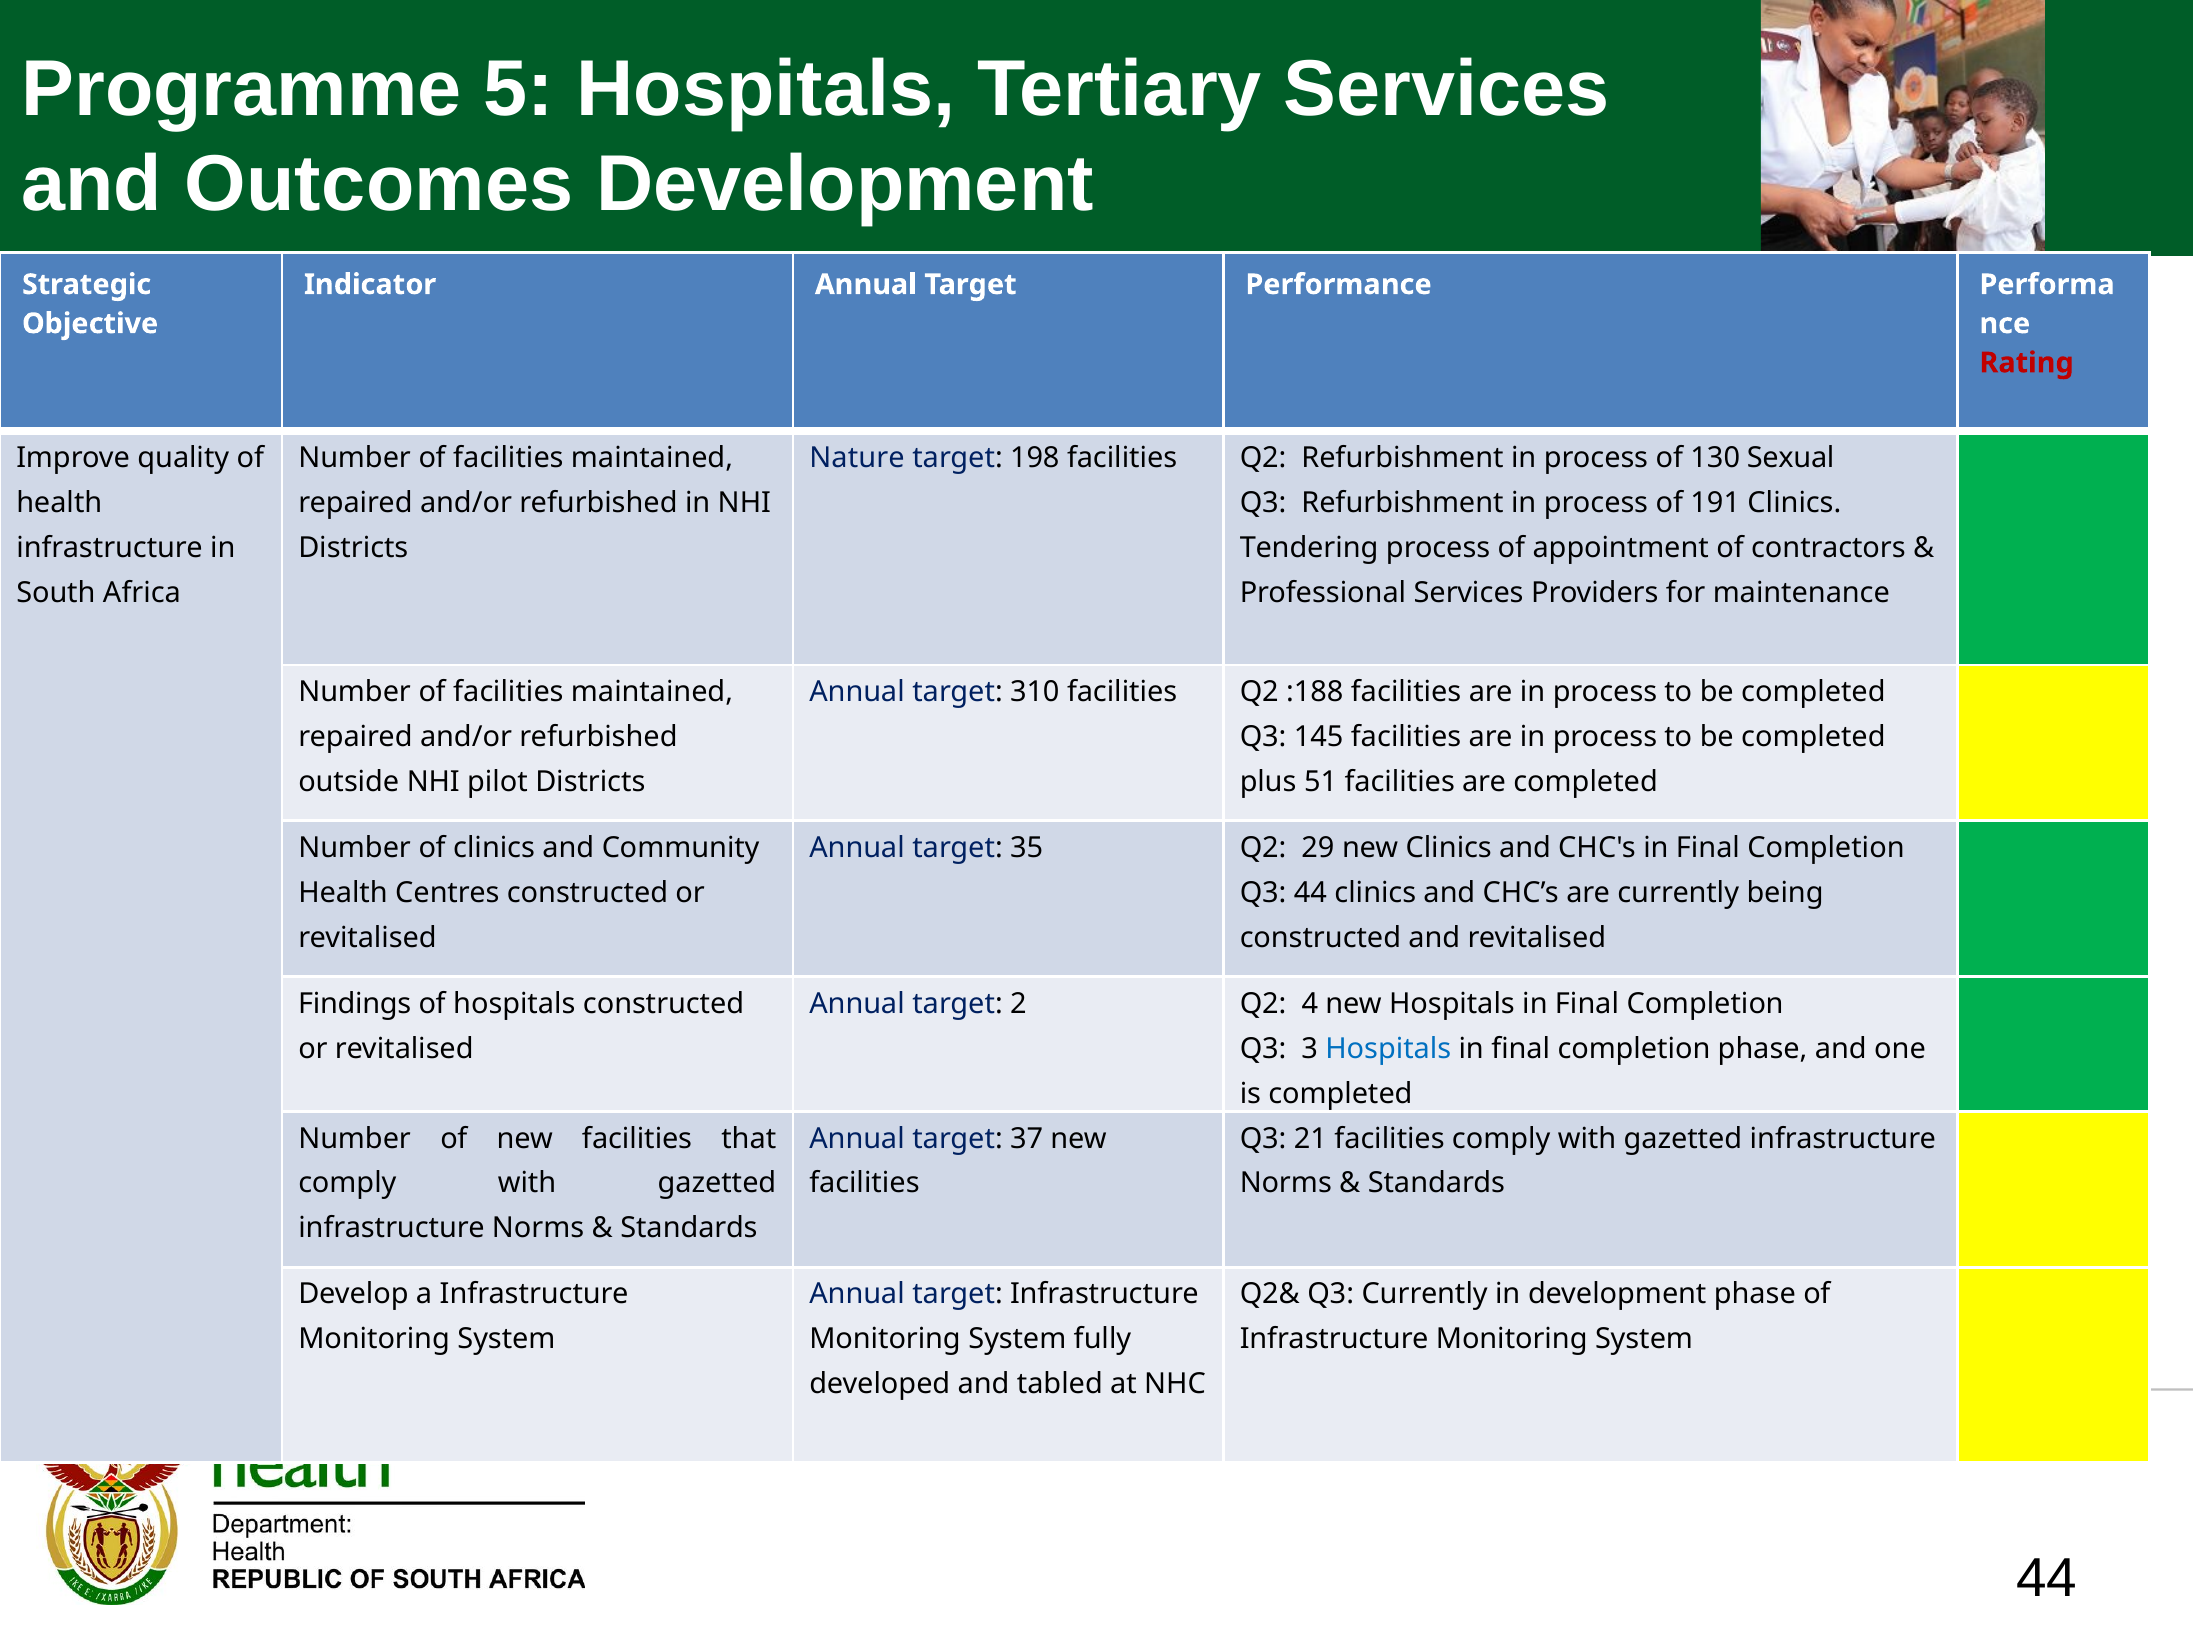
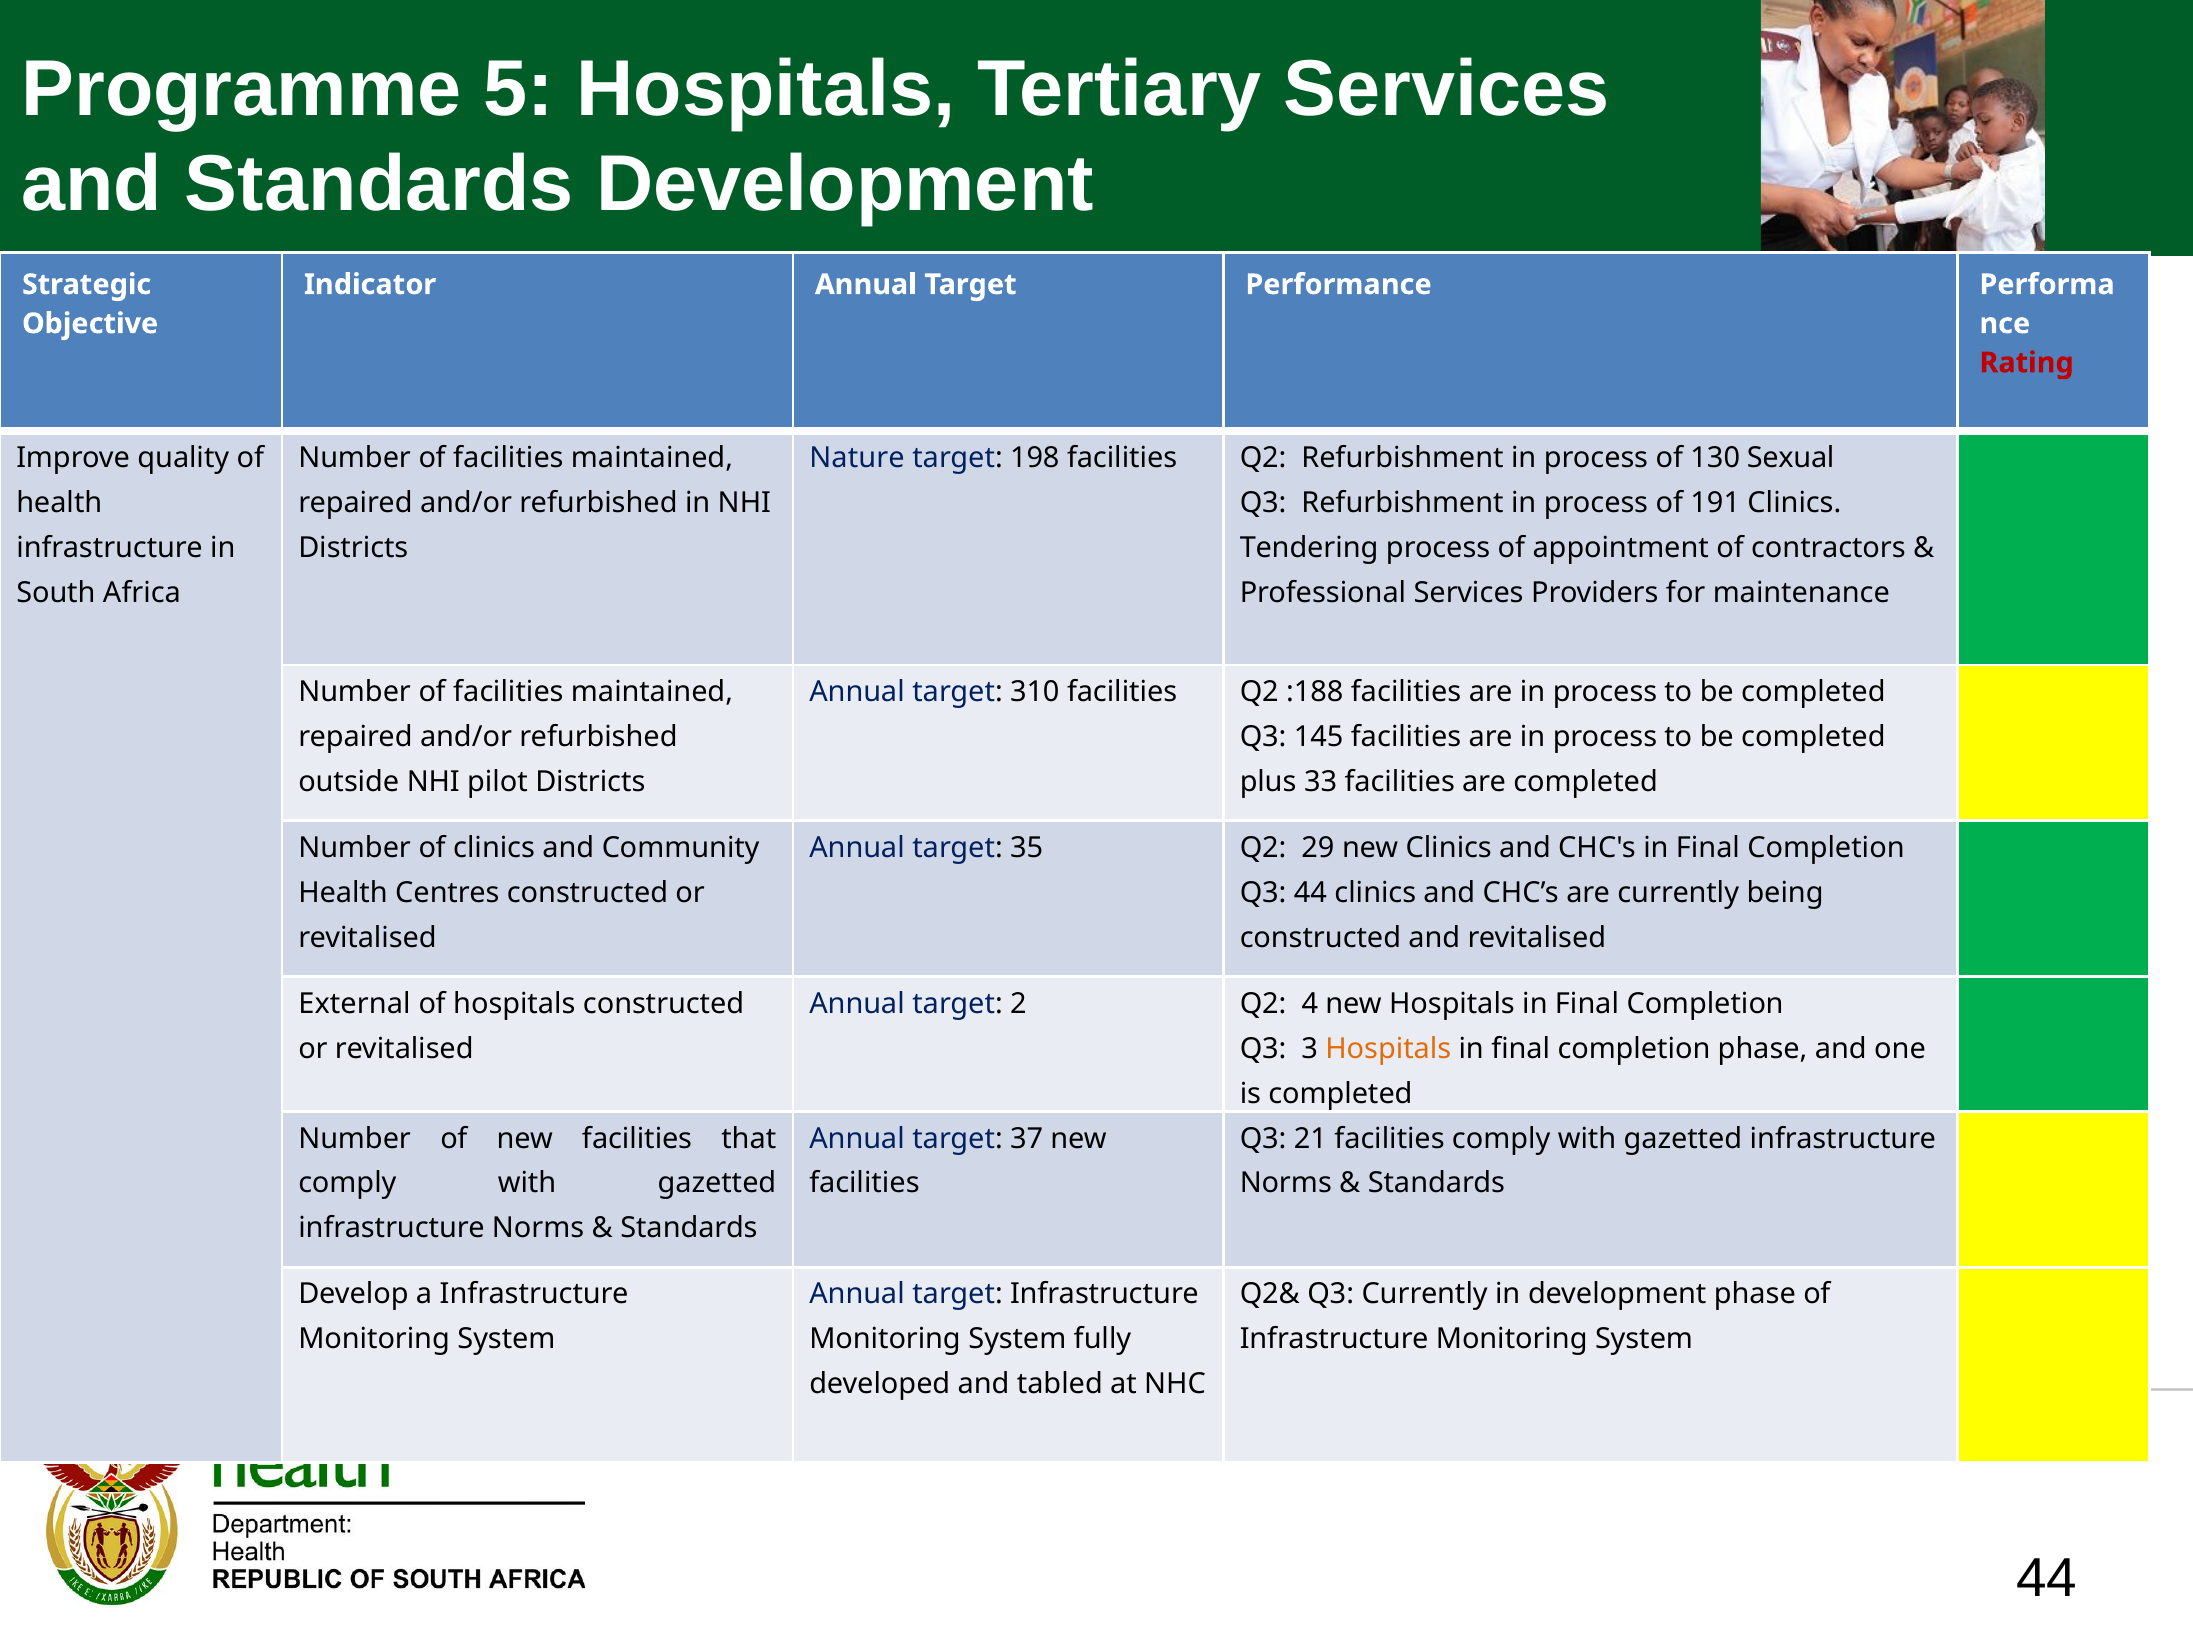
and Outcomes: Outcomes -> Standards
51: 51 -> 33
Findings: Findings -> External
Hospitals at (1388, 1048) colour: blue -> orange
